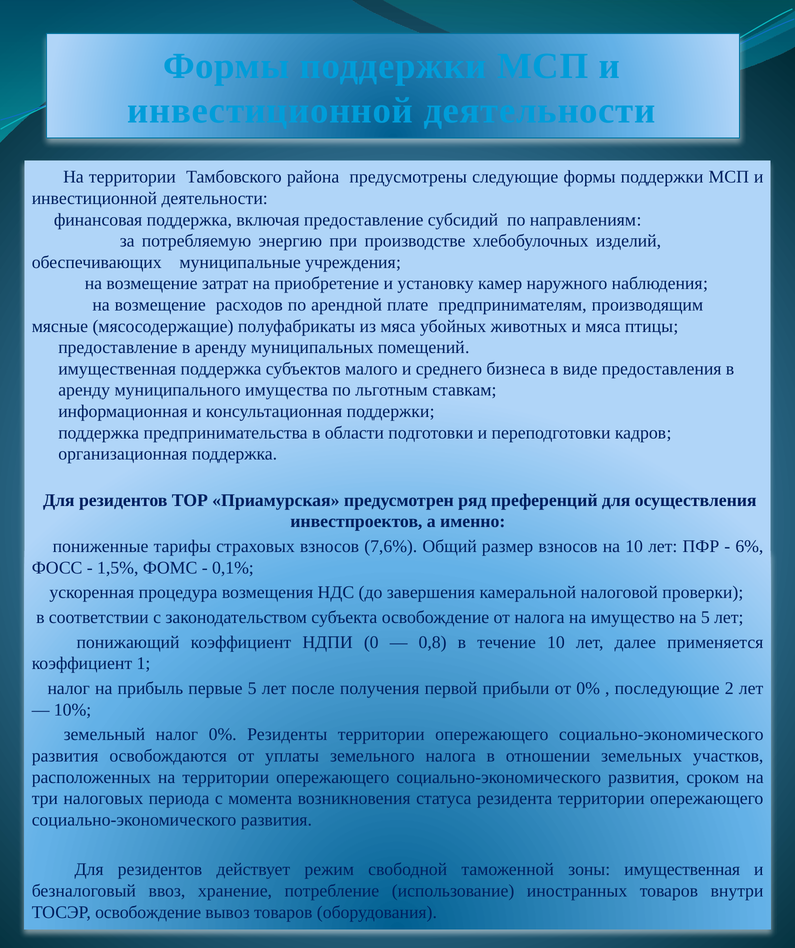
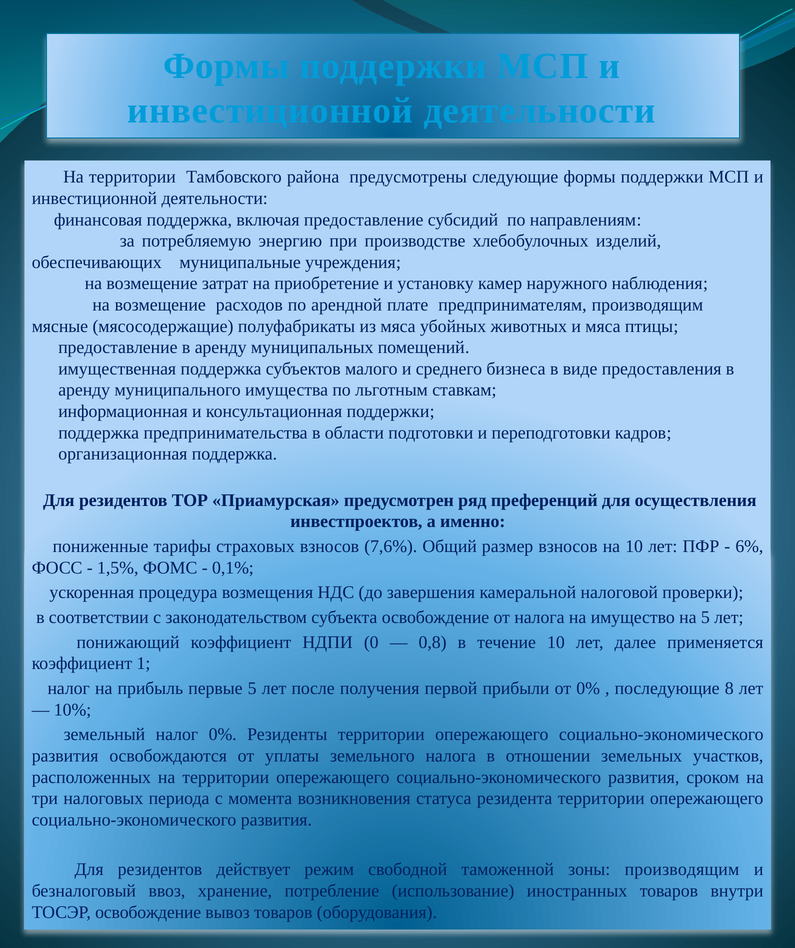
2: 2 -> 8
зоны имущественная: имущественная -> производящим
